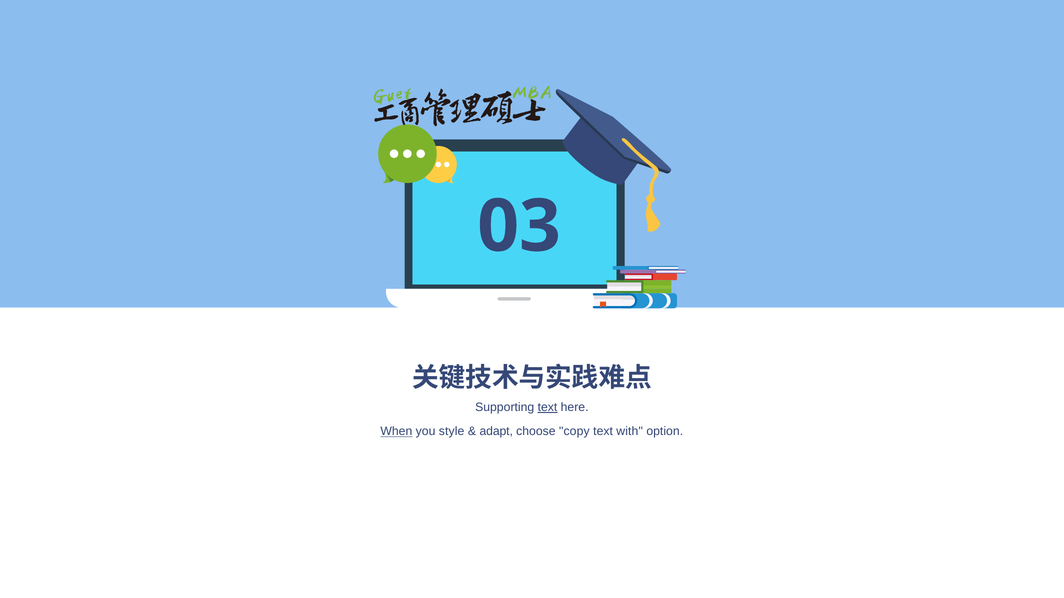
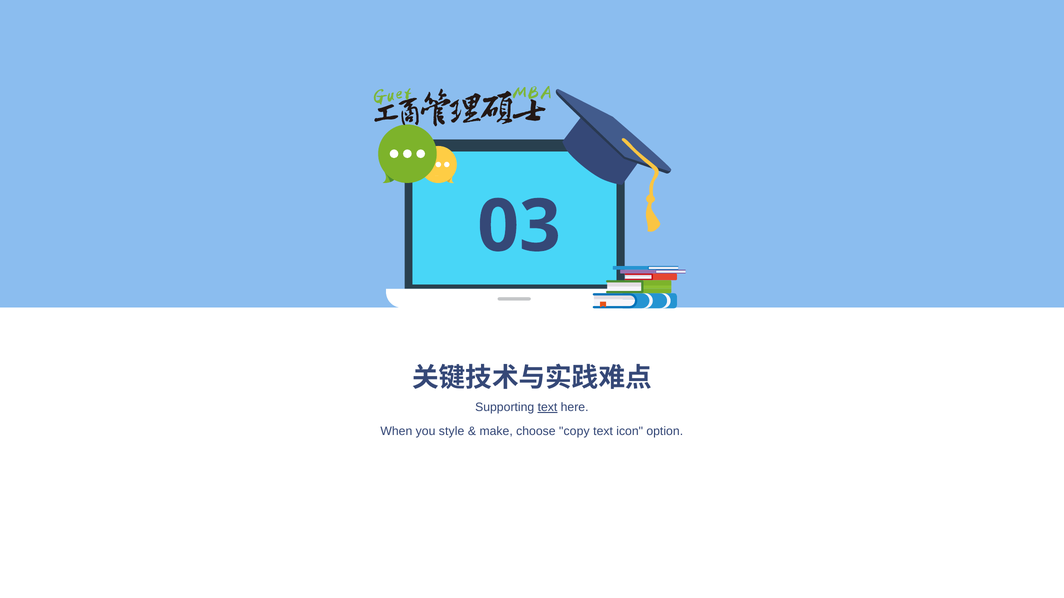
When underline: present -> none
adapt: adapt -> make
with: with -> icon
